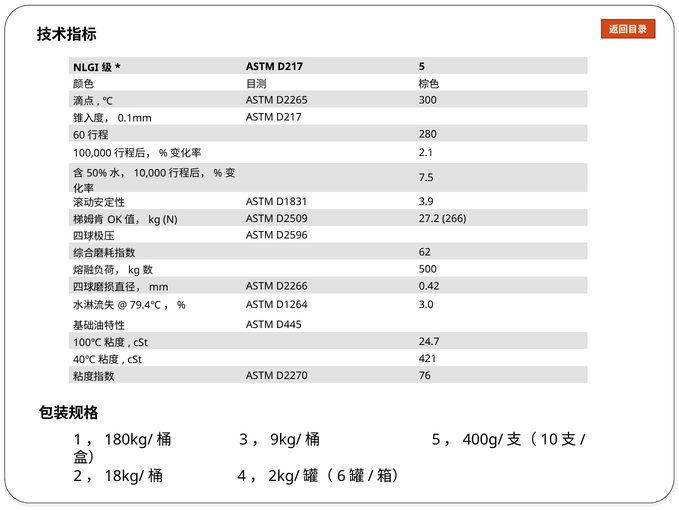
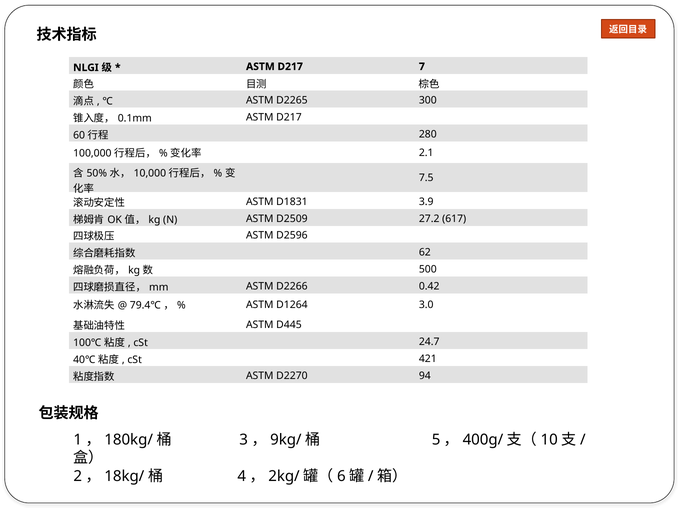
5: 5 -> 7
266: 266 -> 617
76: 76 -> 94
